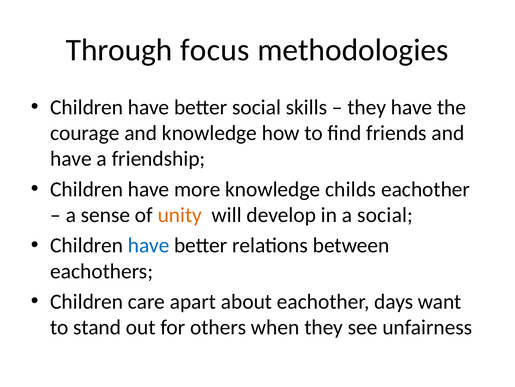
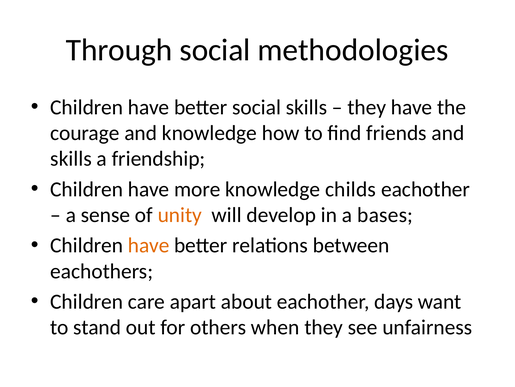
Through focus: focus -> social
have at (71, 159): have -> skills
a social: social -> bases
have at (149, 245) colour: blue -> orange
